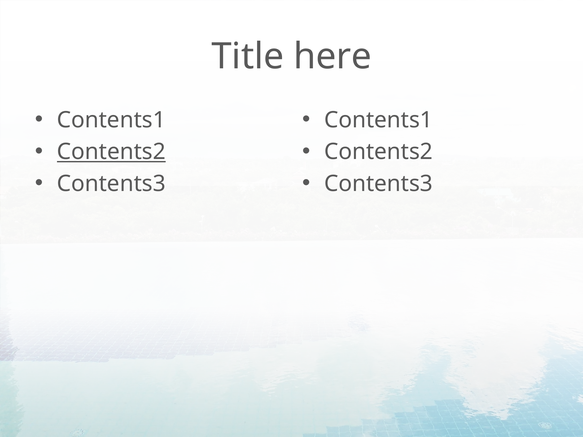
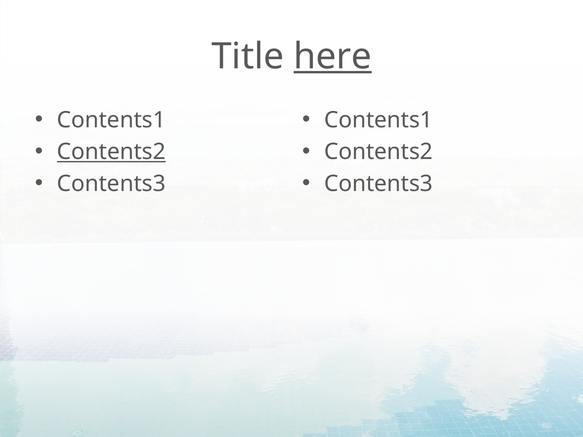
here underline: none -> present
